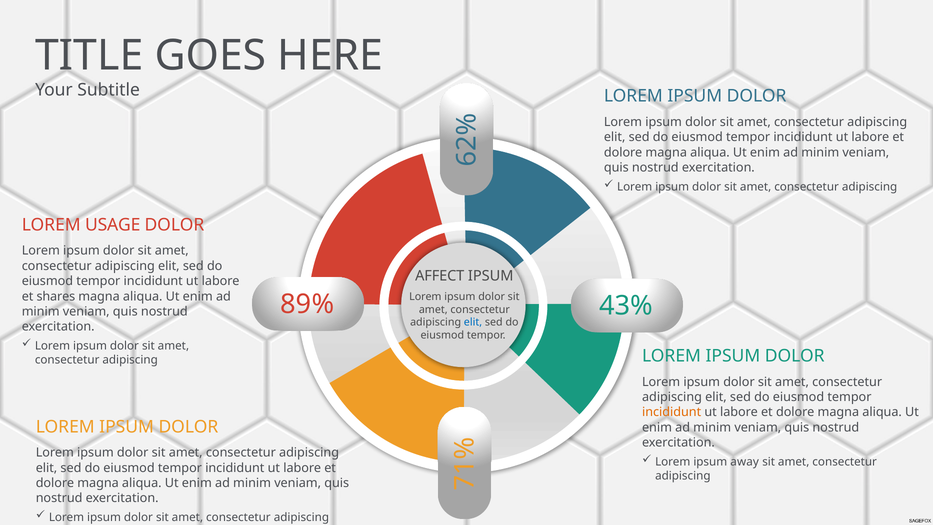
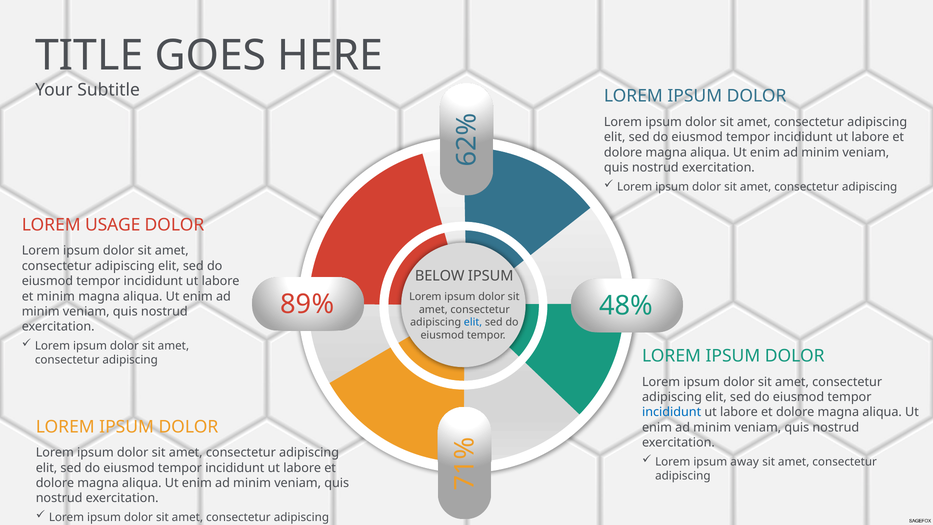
AFFECT: AFFECT -> BELOW
et shares: shares -> minim
43%: 43% -> 48%
incididunt at (672, 412) colour: orange -> blue
